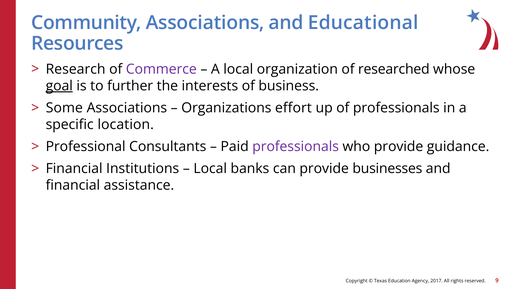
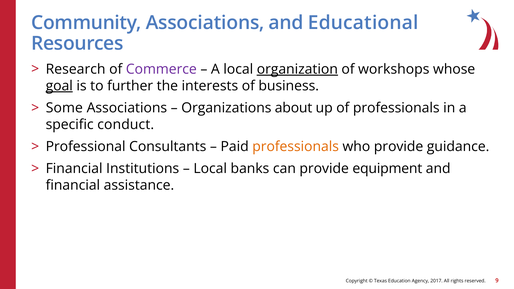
organization underline: none -> present
researched: researched -> workshops
effort: effort -> about
location: location -> conduct
professionals at (296, 147) colour: purple -> orange
businesses: businesses -> equipment
